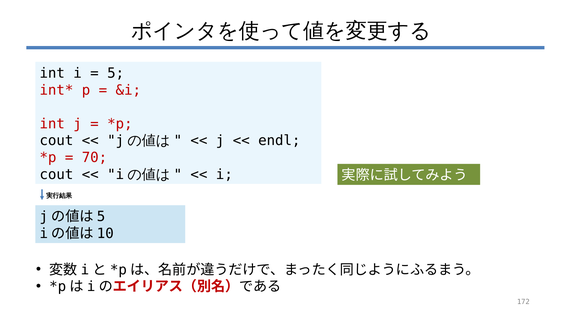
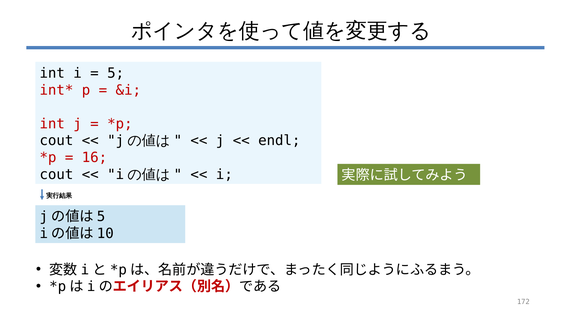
70: 70 -> 16
